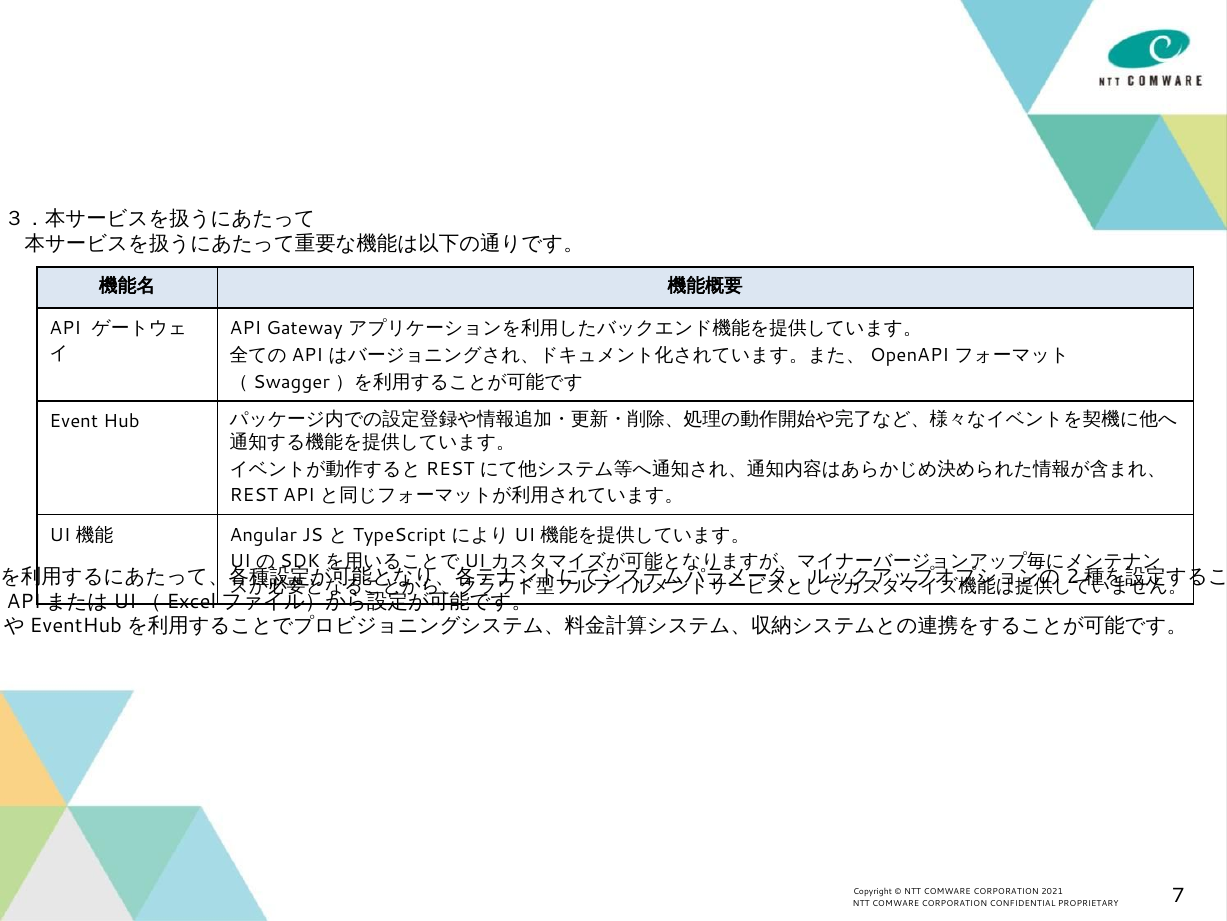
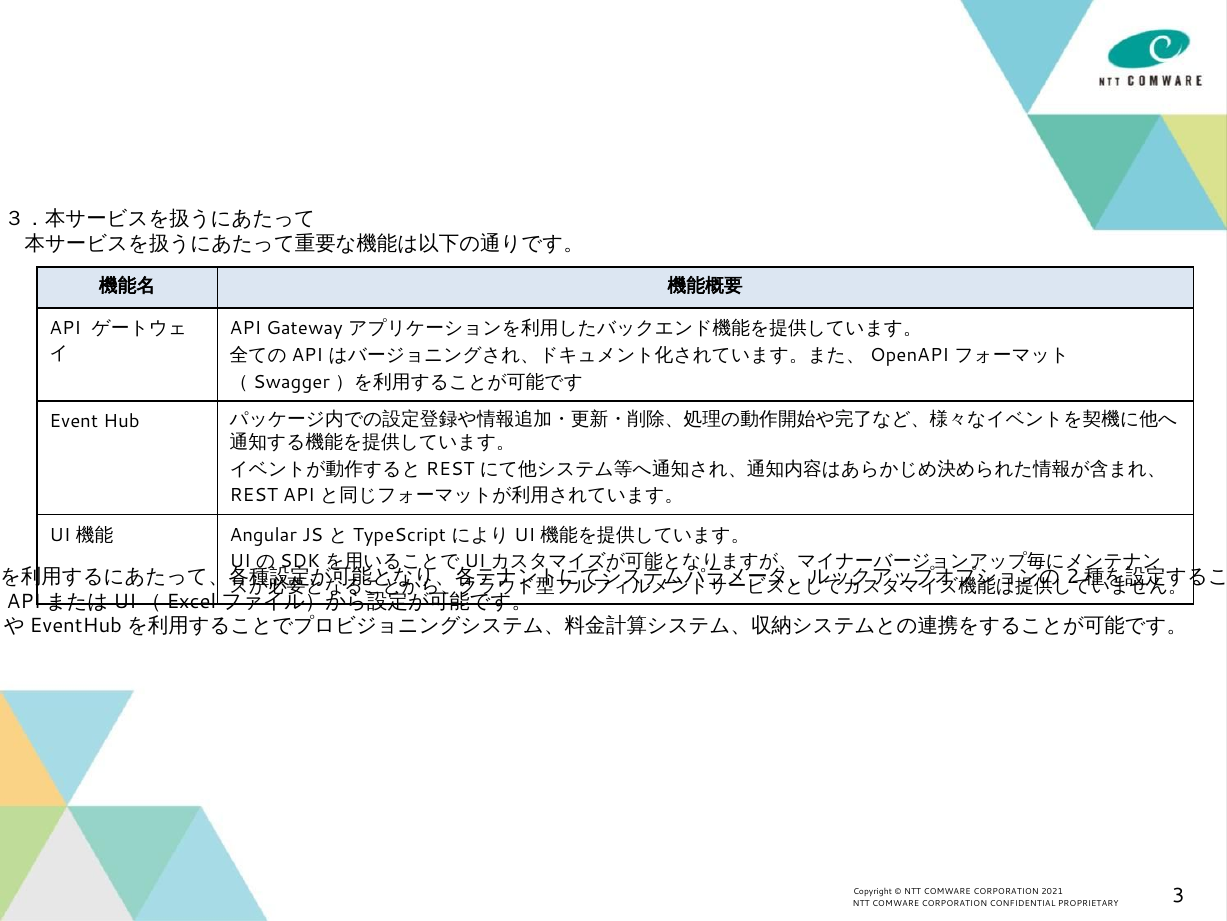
7: 7 -> 3
